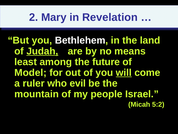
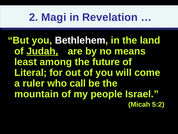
Mary: Mary -> Magi
Model: Model -> Literal
will underline: present -> none
evil: evil -> call
